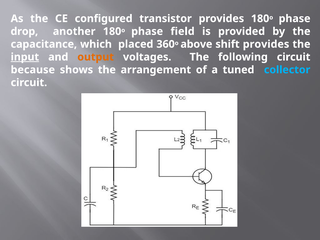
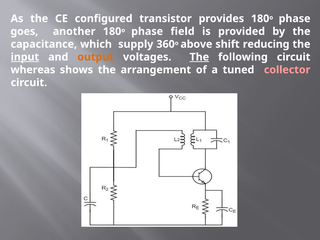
drop: drop -> goes
placed: placed -> supply
shift provides: provides -> reducing
The at (199, 57) underline: none -> present
because: because -> whereas
collector colour: light blue -> pink
